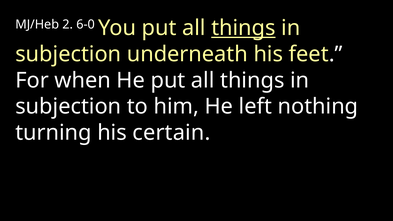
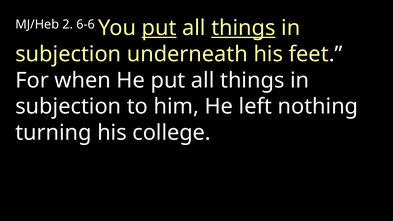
6-0: 6-0 -> 6-6
put at (159, 28) underline: none -> present
certain: certain -> college
